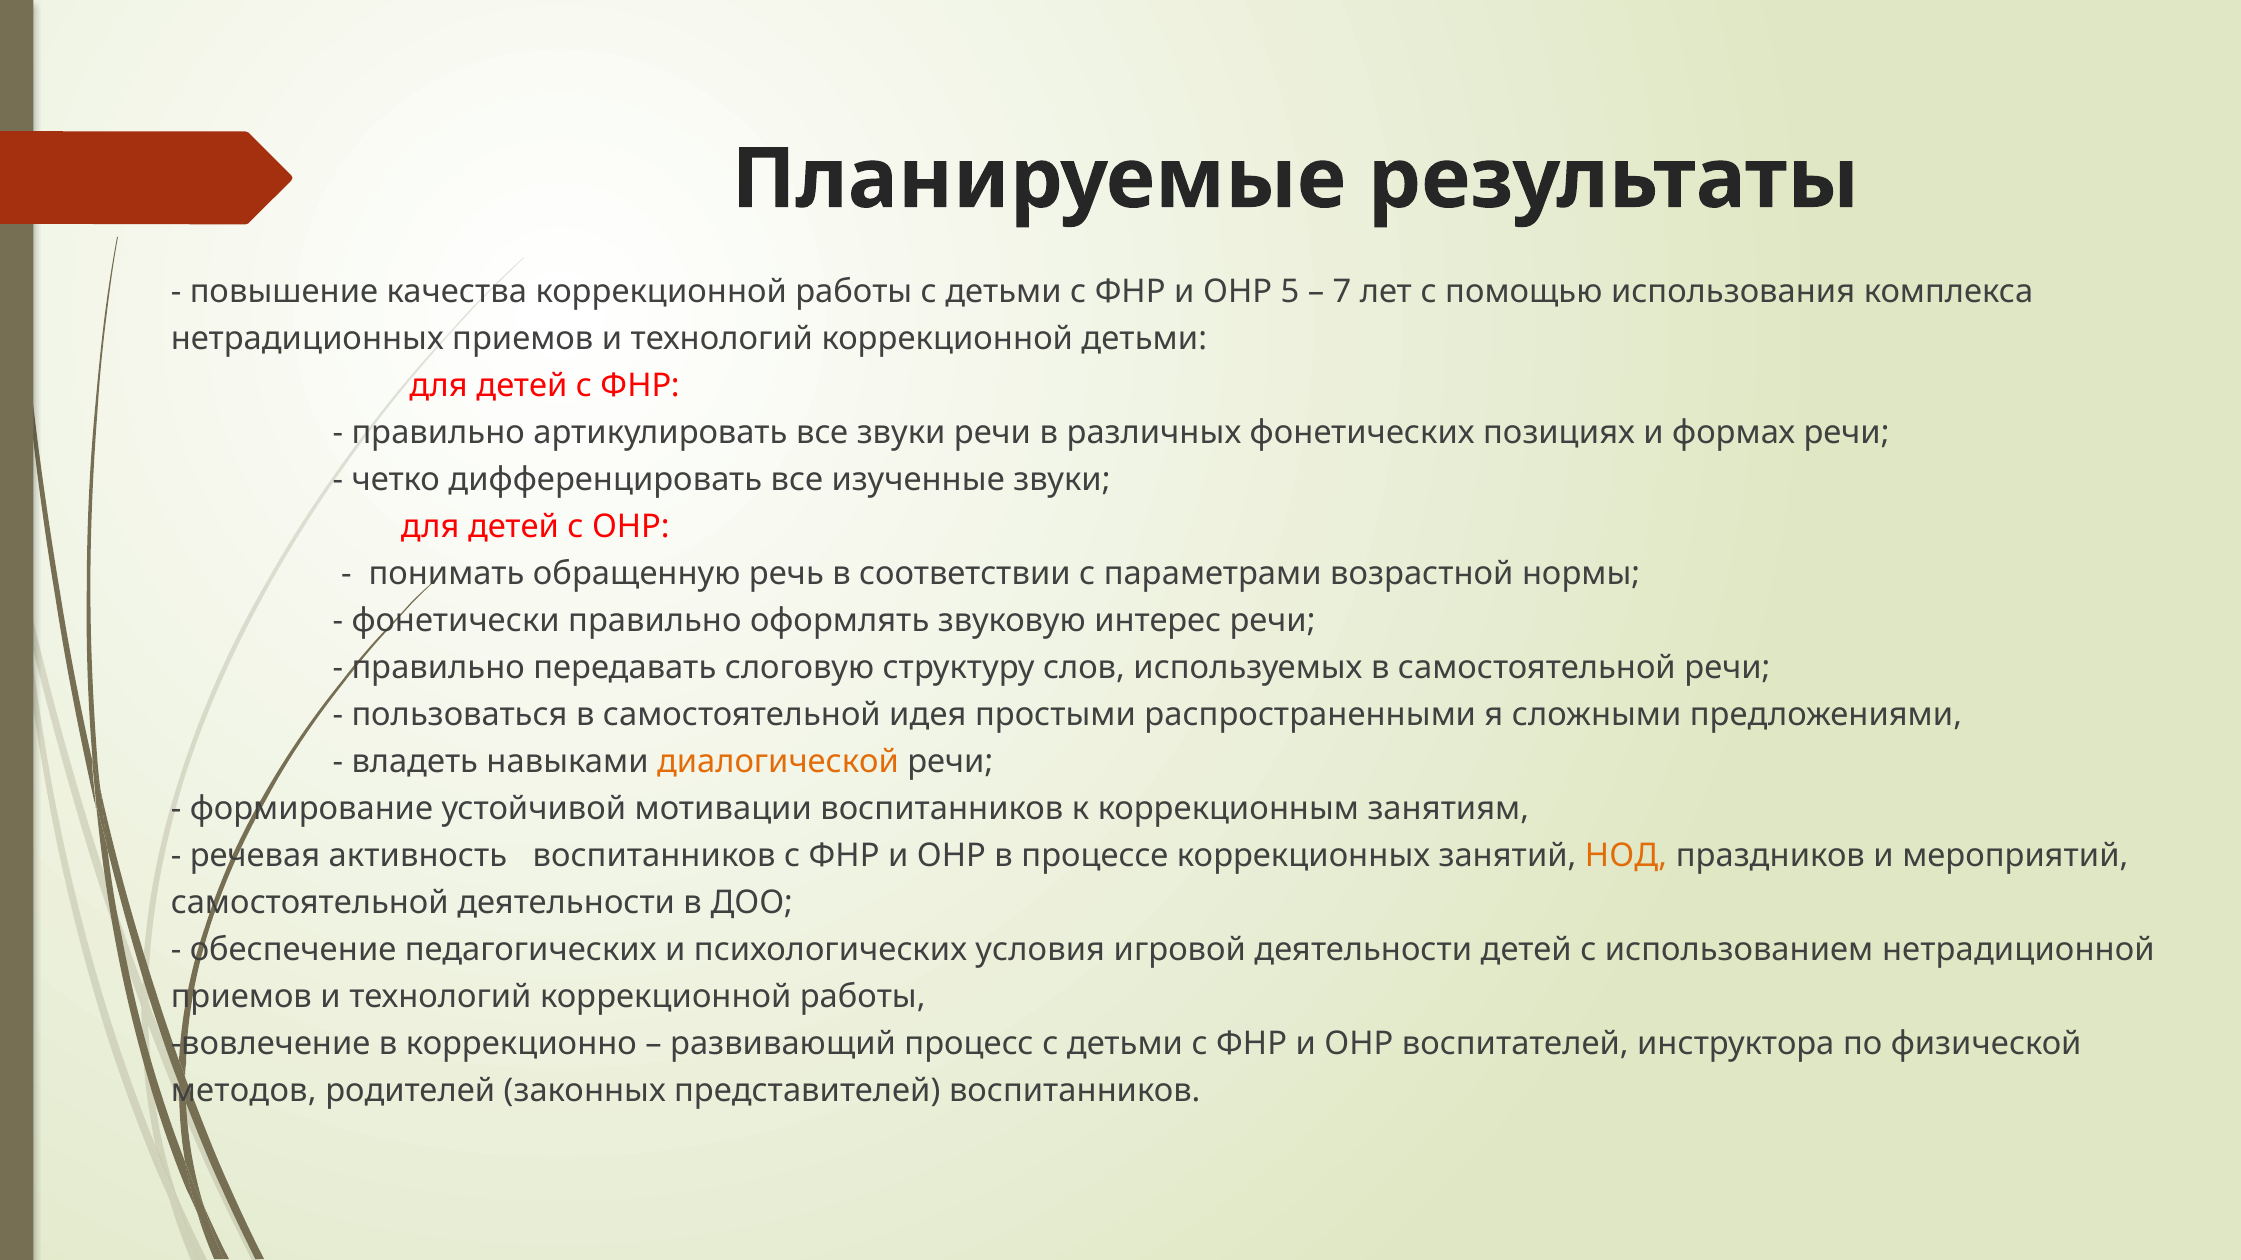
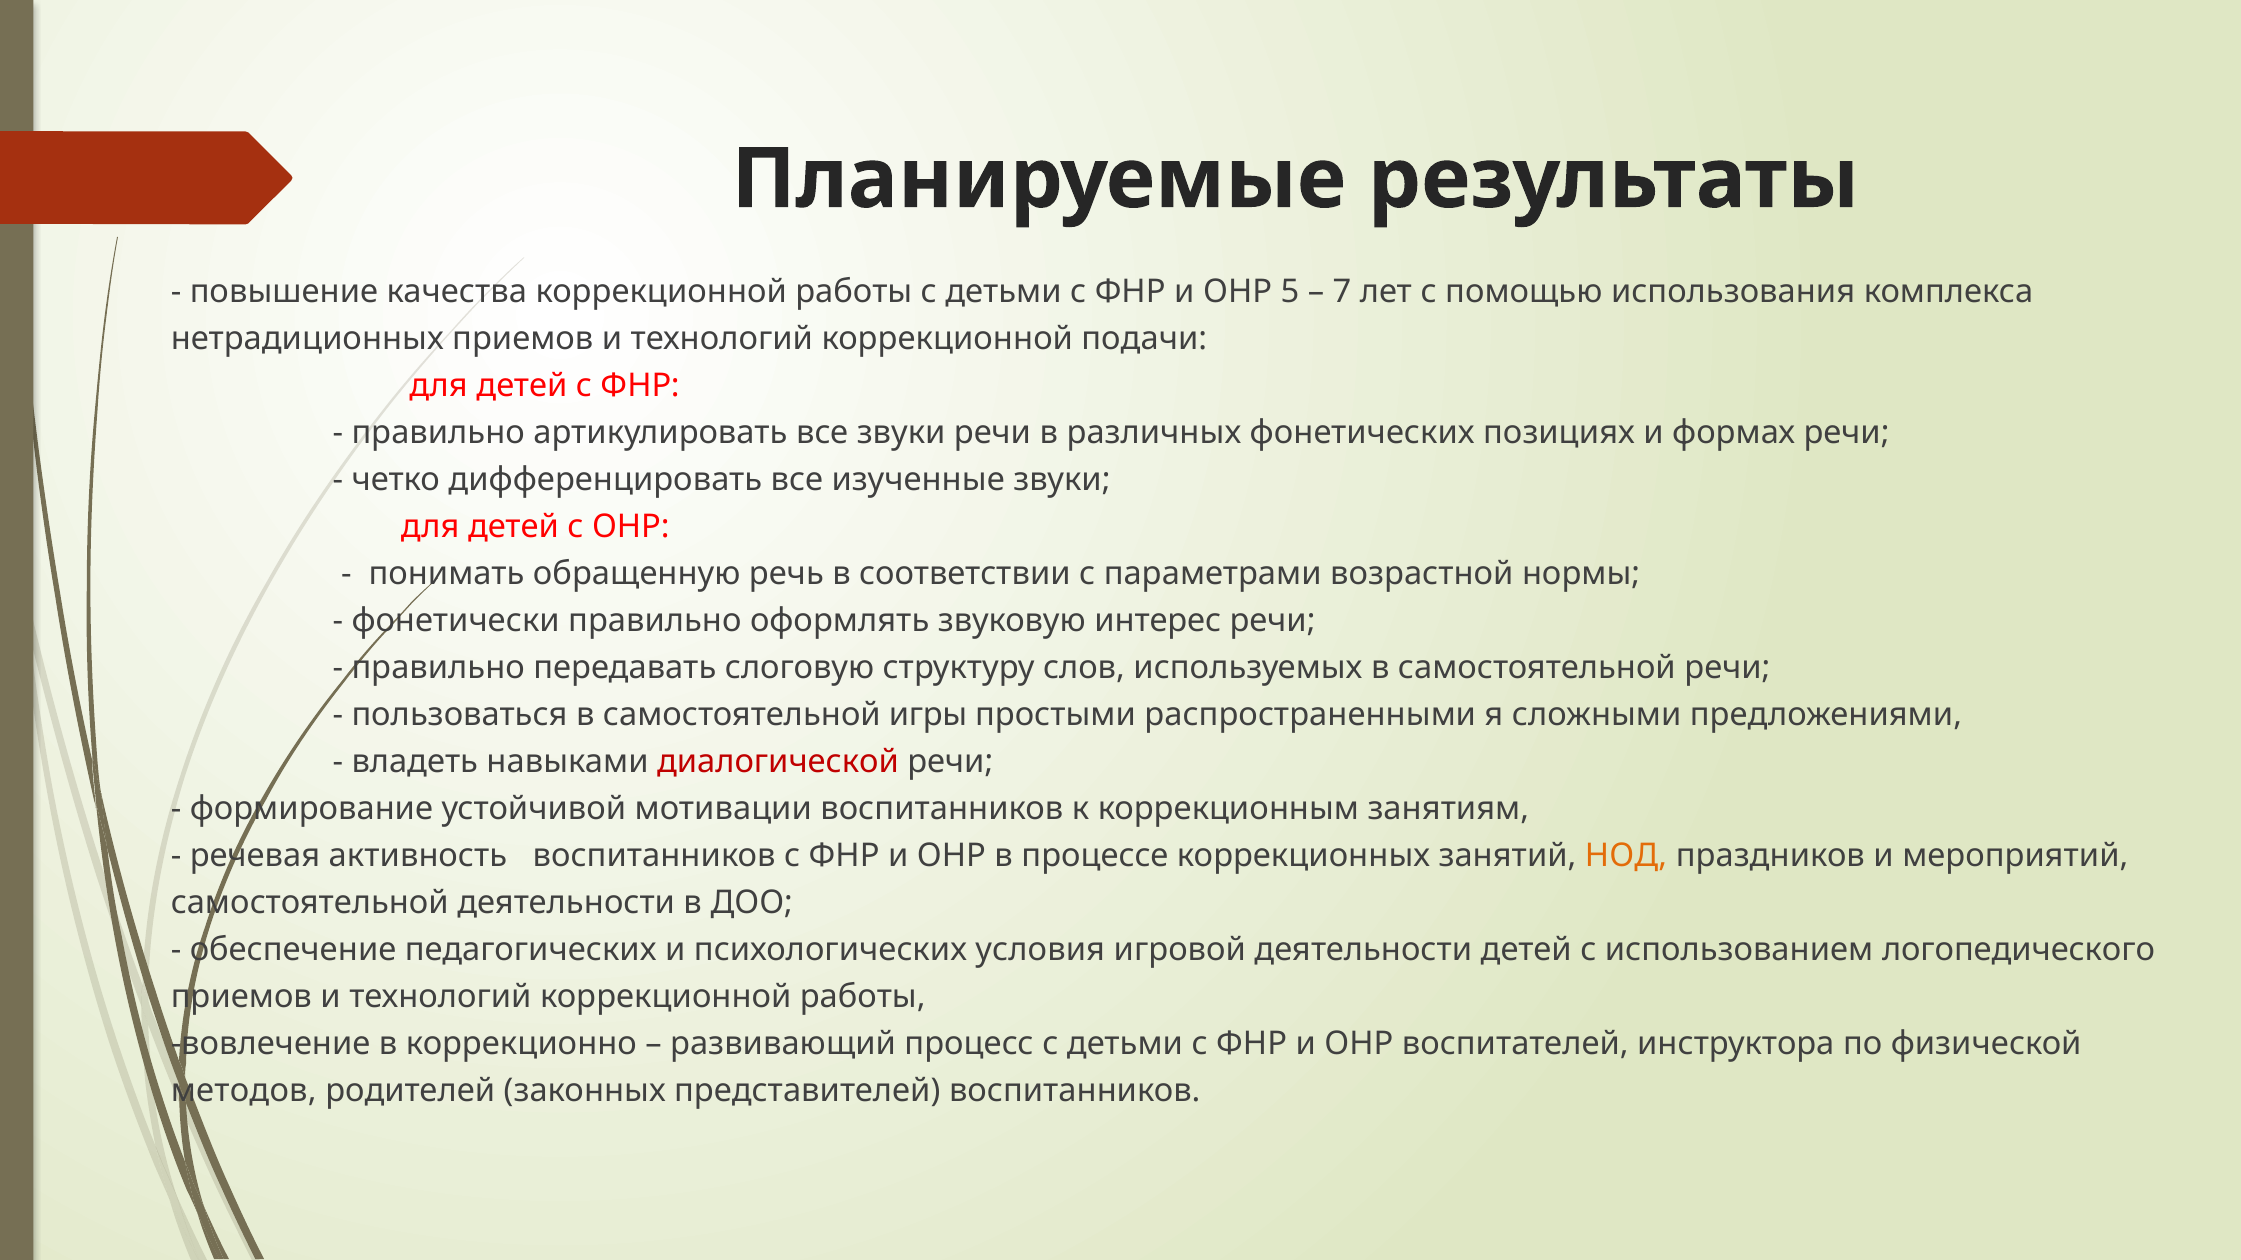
коррекционной детьми: детьми -> подачи
идея: идея -> игры
диалогической colour: orange -> red
нетрадиционной: нетрадиционной -> логопедического
